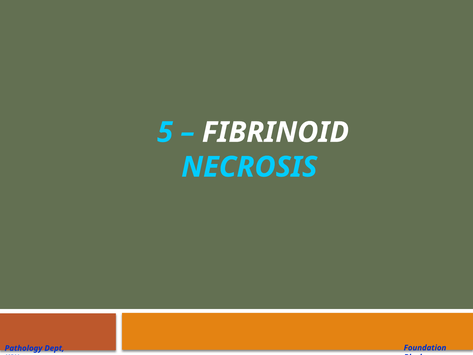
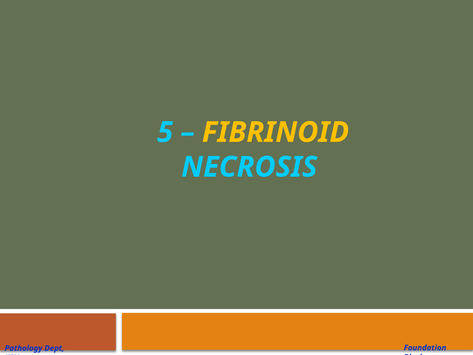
FIBRINOID colour: white -> yellow
